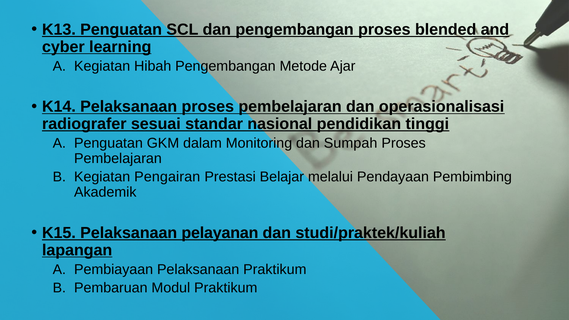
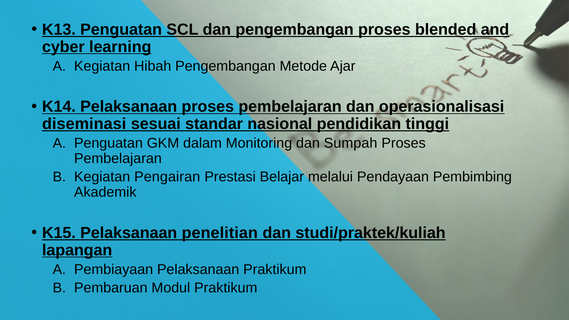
radiografer: radiografer -> diseminasi
pelayanan: pelayanan -> penelitian
